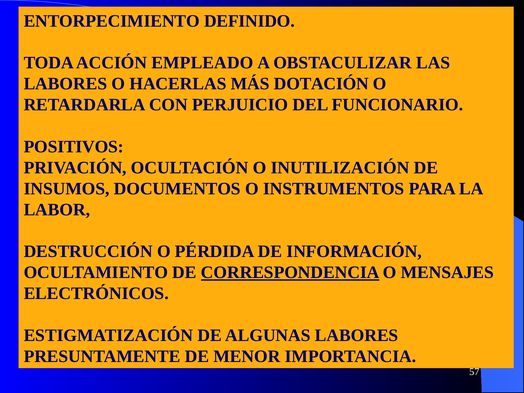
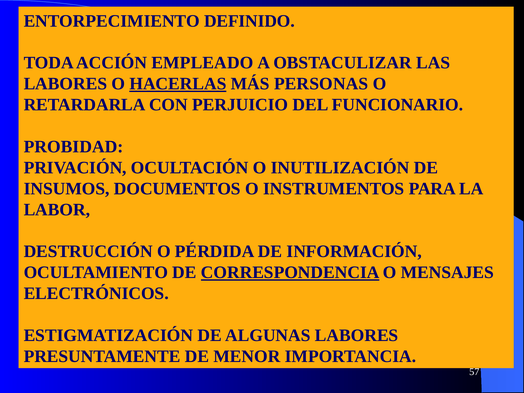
HACERLAS underline: none -> present
DOTACIÓN: DOTACIÓN -> PERSONAS
POSITIVOS: POSITIVOS -> PROBIDAD
